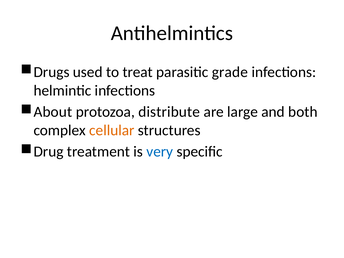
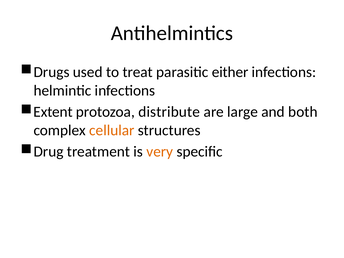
grade: grade -> either
About: About -> Extent
very colour: blue -> orange
